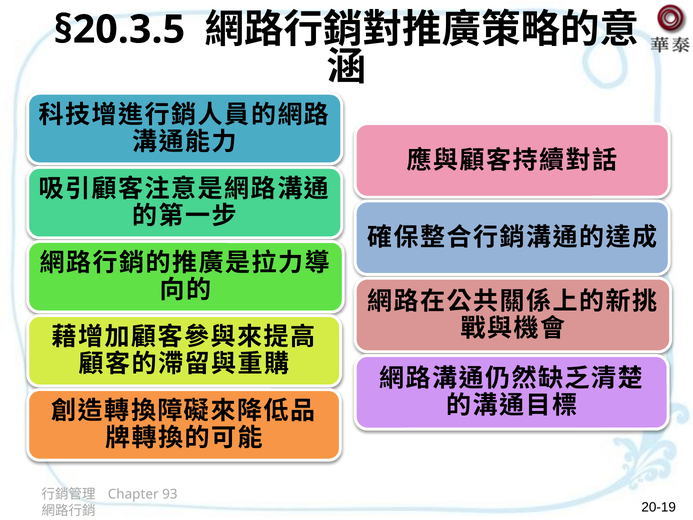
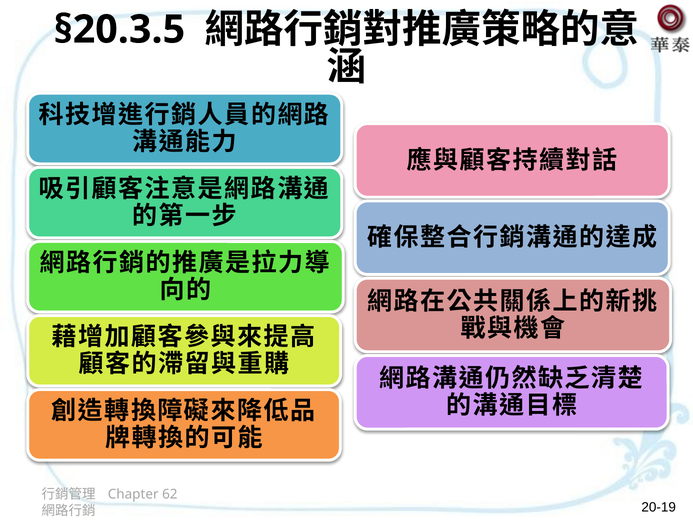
93: 93 -> 62
